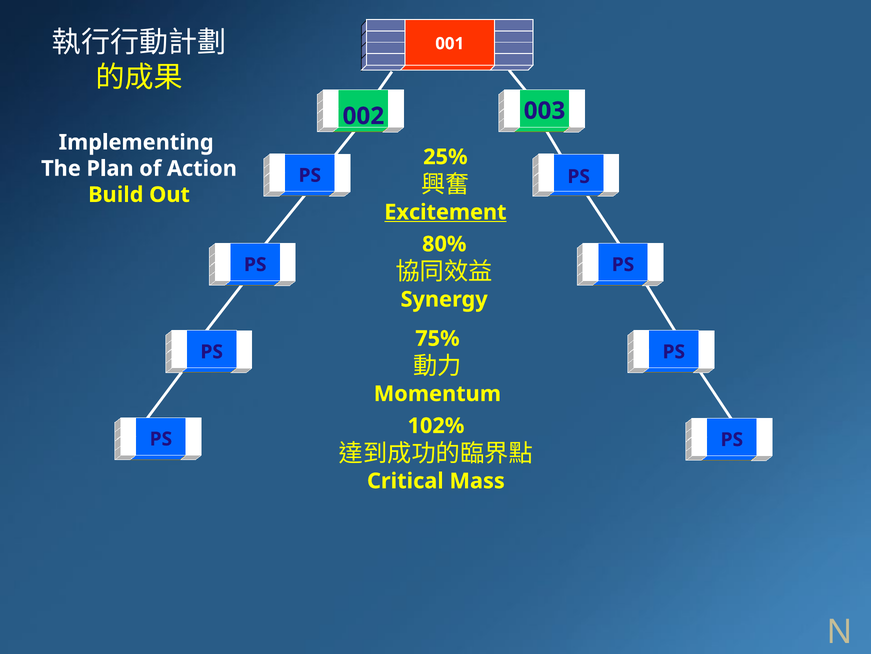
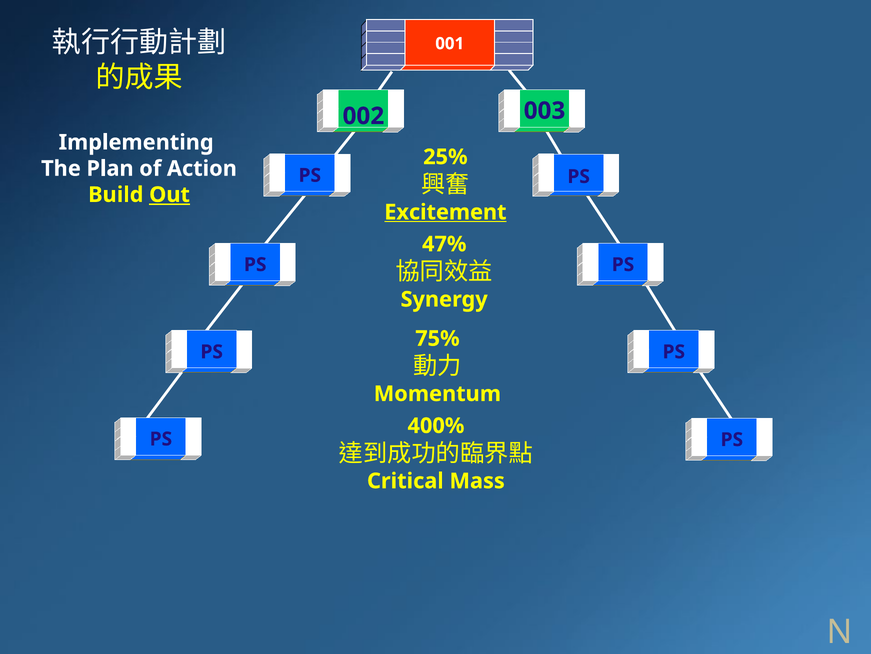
Out underline: none -> present
80%: 80% -> 47%
102%: 102% -> 400%
